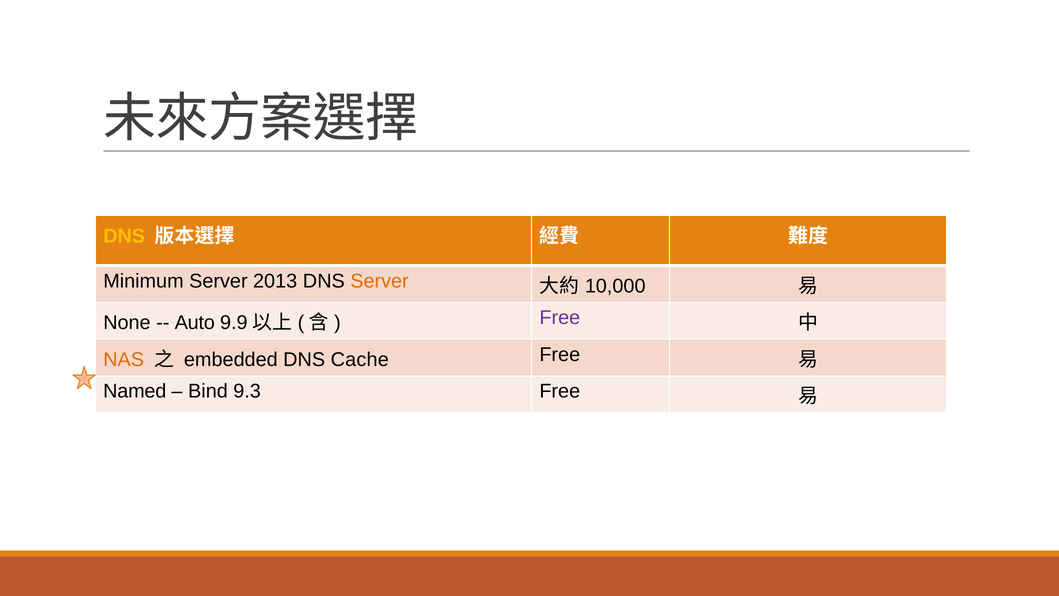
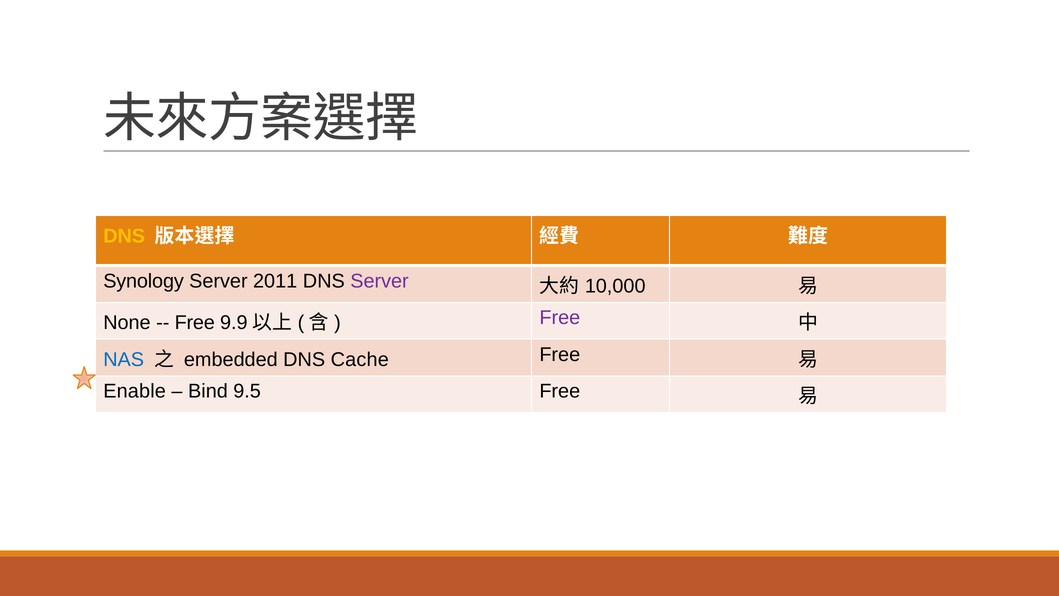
Minimum: Minimum -> Synology
2013: 2013 -> 2011
Server at (380, 281) colour: orange -> purple
Auto at (195, 323): Auto -> Free
NAS colour: orange -> blue
Named: Named -> Enable
9.3: 9.3 -> 9.5
